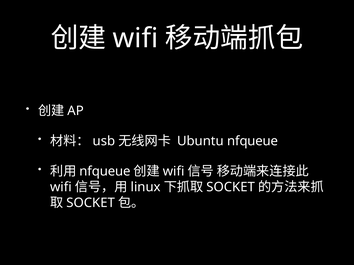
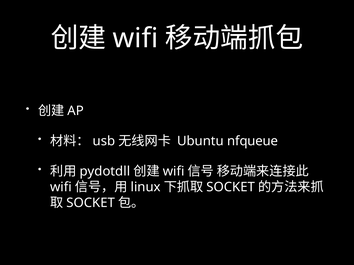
nfqueue at (105, 172): nfqueue -> pydotdll
